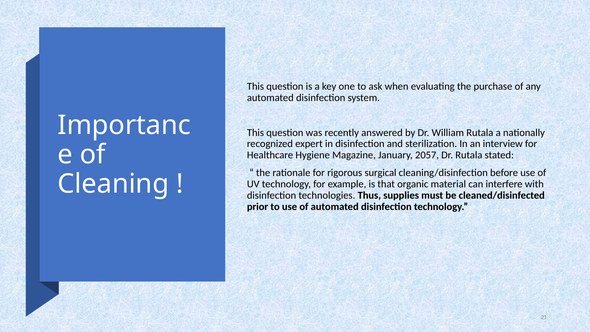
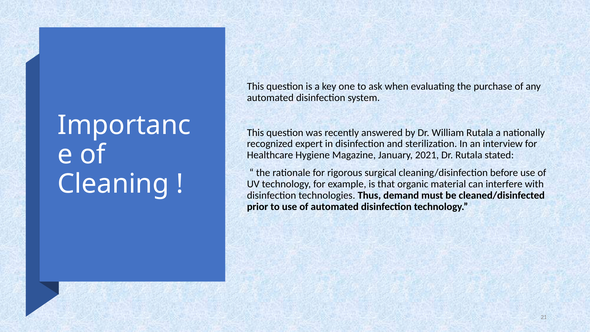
2057: 2057 -> 2021
supplies: supplies -> demand
